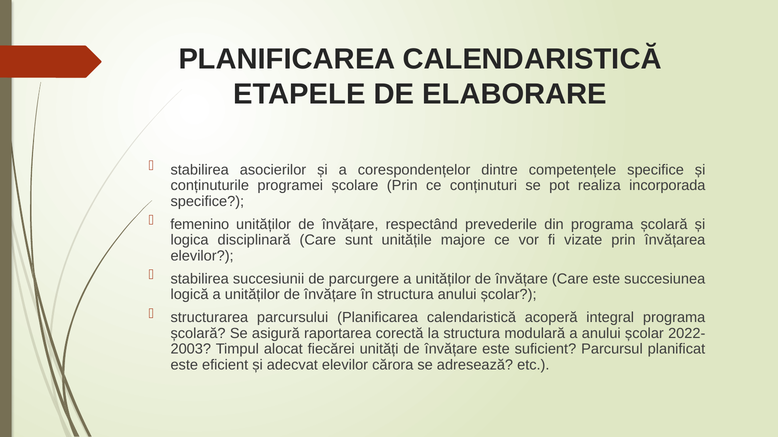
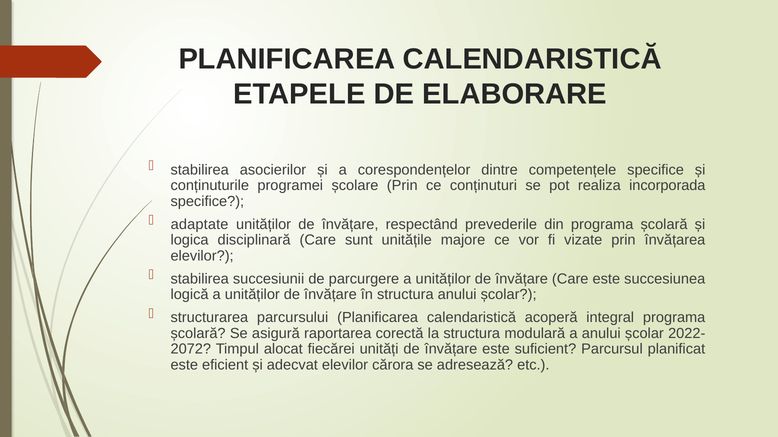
femenino: femenino -> adaptate
2003: 2003 -> 2072
